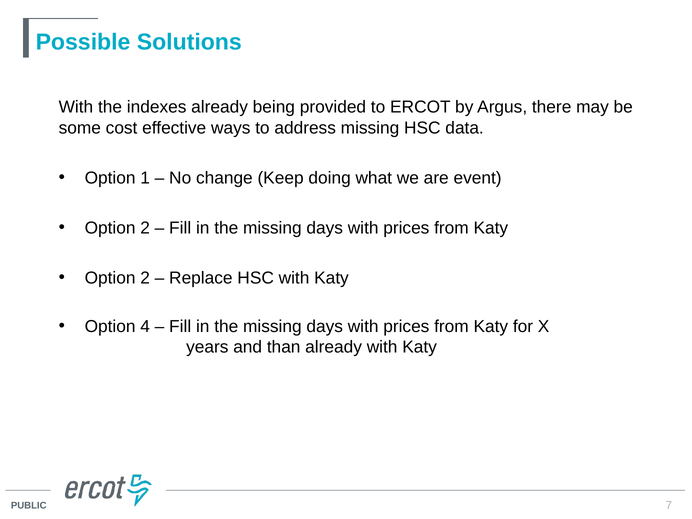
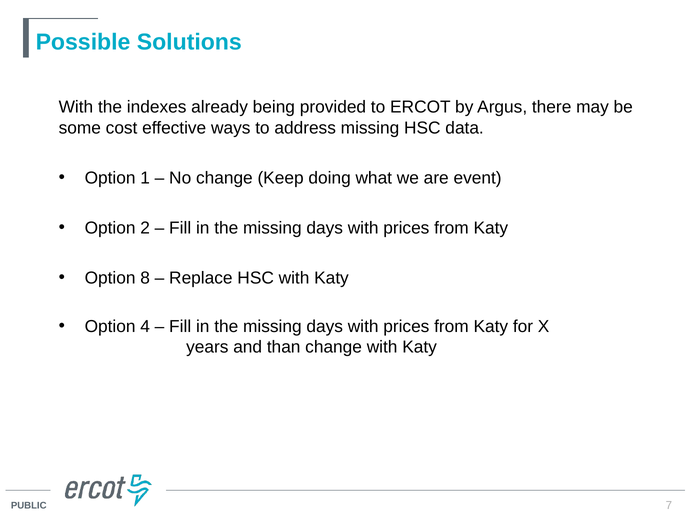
2 at (145, 278): 2 -> 8
than already: already -> change
